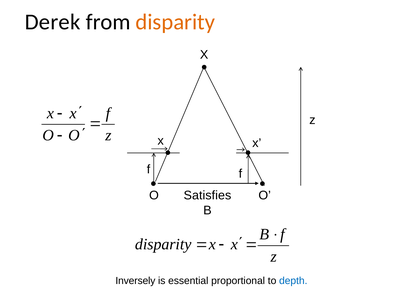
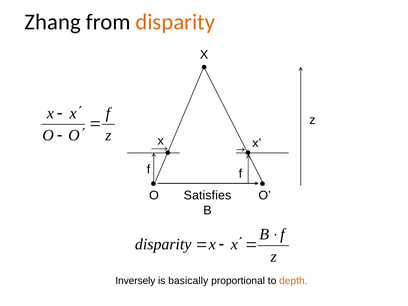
Derek: Derek -> Zhang
essential: essential -> basically
depth colour: blue -> orange
